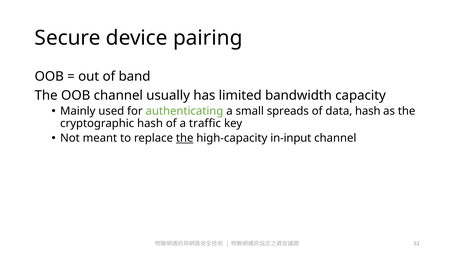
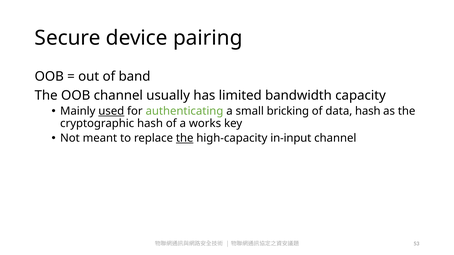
used underline: none -> present
spreads: spreads -> bricking
traffic: traffic -> works
